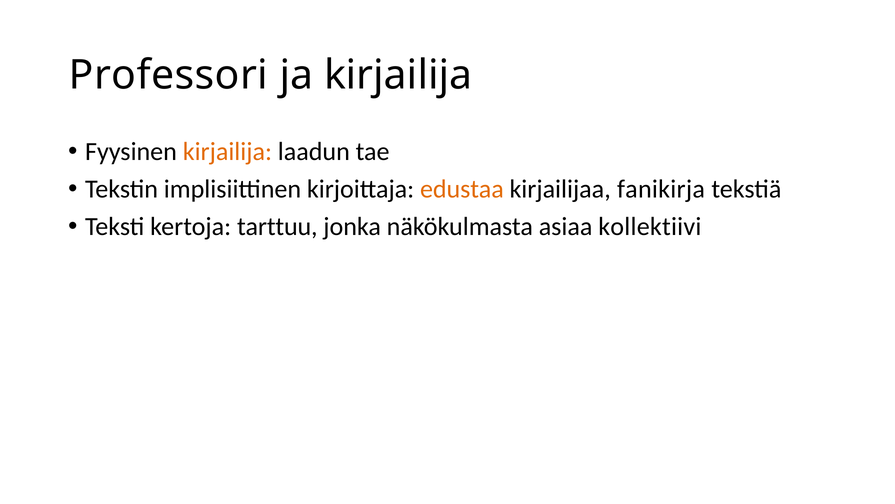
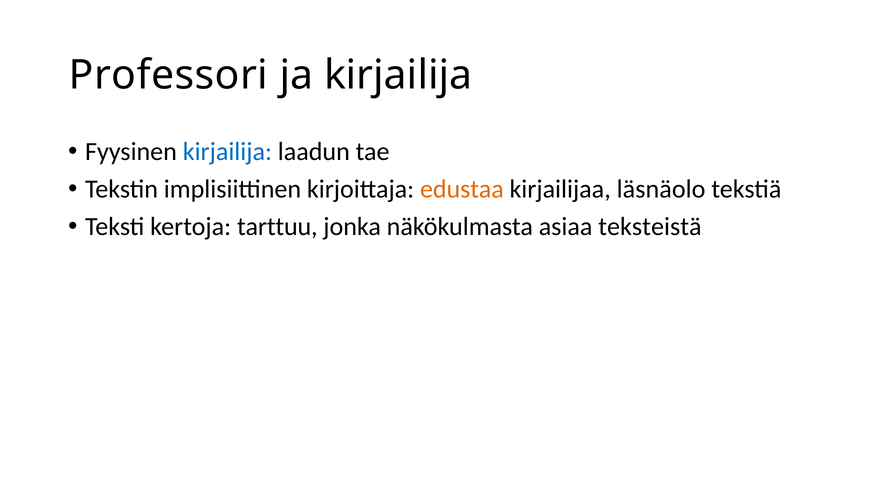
kirjailija at (227, 151) colour: orange -> blue
fanikirja: fanikirja -> läsnäolo
kollektiivi: kollektiivi -> teksteistä
